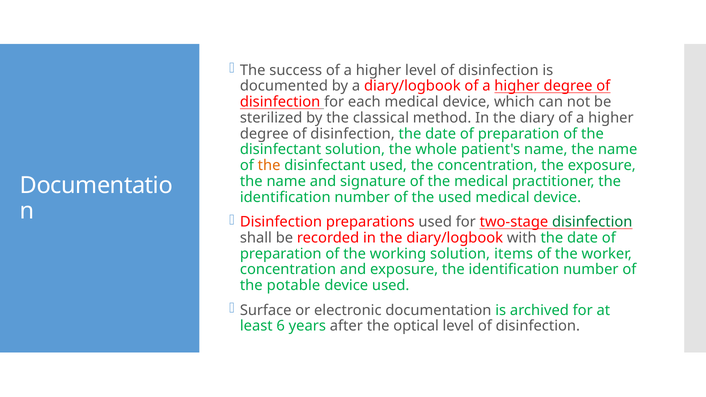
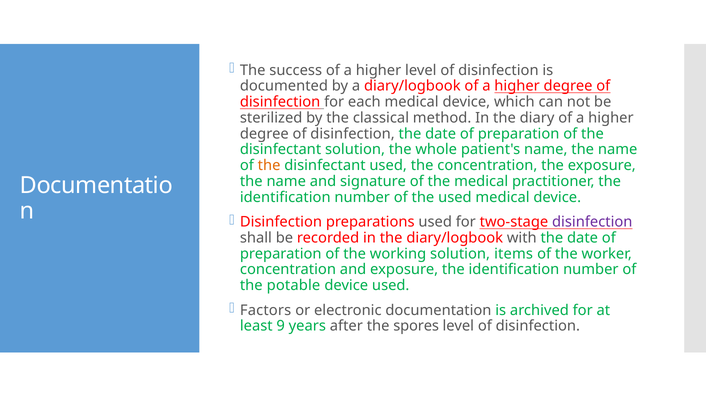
disinfection at (592, 222) colour: green -> purple
Surface: Surface -> Factors
6: 6 -> 9
optical: optical -> spores
